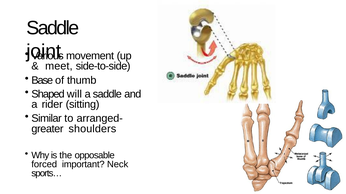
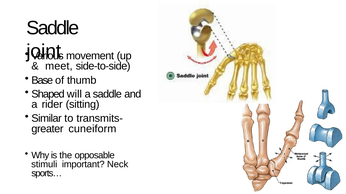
arranged-: arranged- -> transmits-
shoulders: shoulders -> cuneiform
forced: forced -> stimuli
